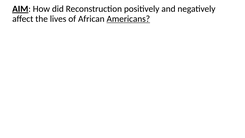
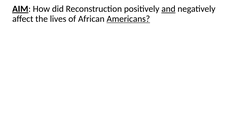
and underline: none -> present
